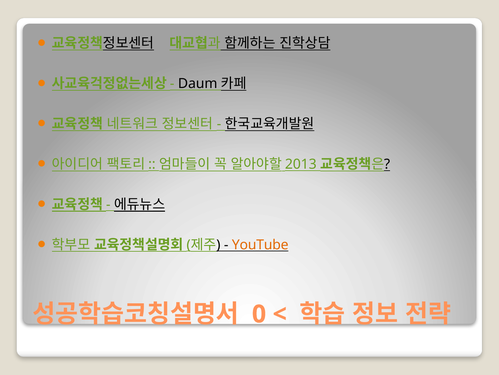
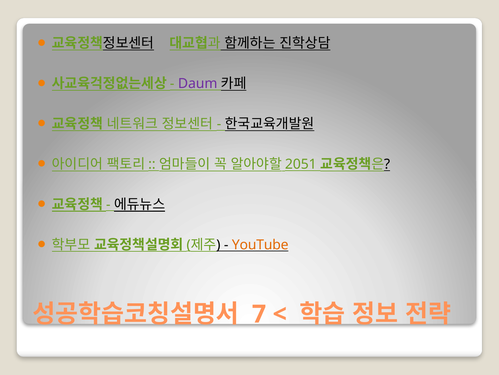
Daum colour: black -> purple
2013: 2013 -> 2051
0: 0 -> 7
